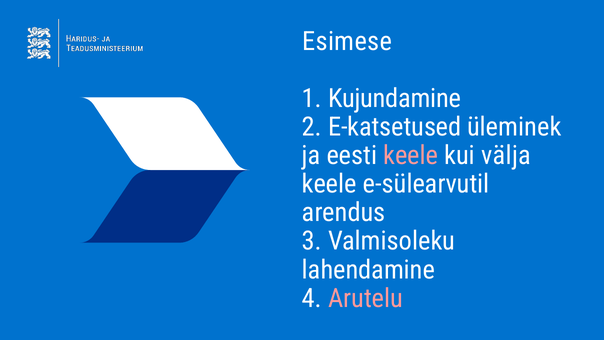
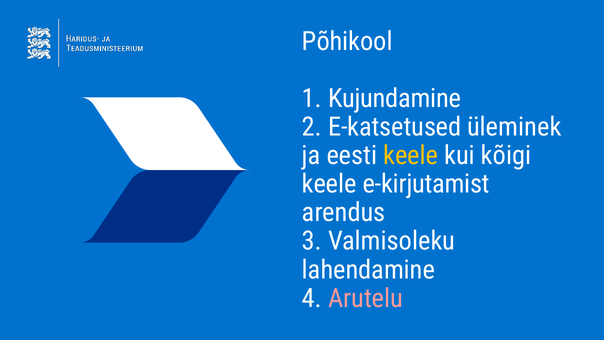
Esimese: Esimese -> Põhikool
keele at (411, 155) colour: pink -> yellow
välja: välja -> kõigi
e-sülearvutil: e-sülearvutil -> e-kirjutamist
